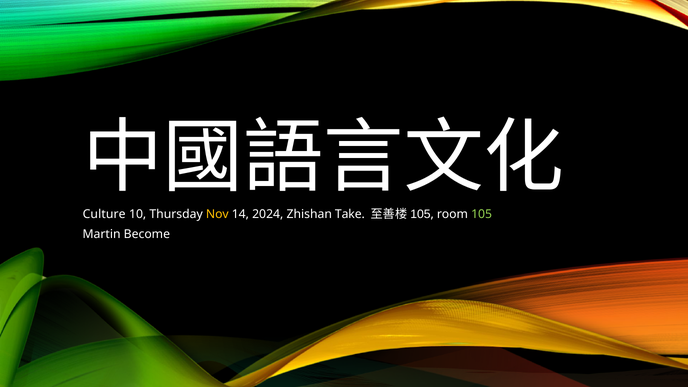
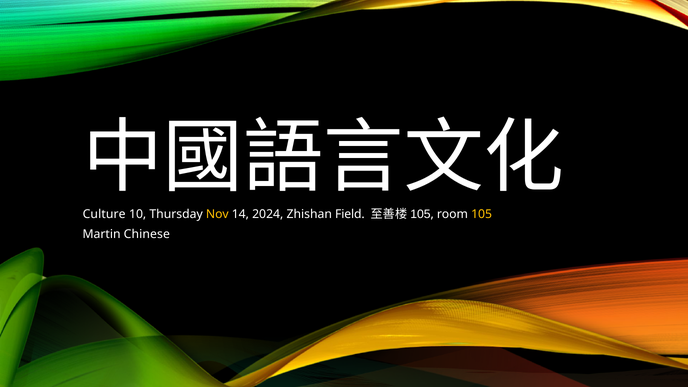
Take: Take -> Field
105 colour: light green -> yellow
Become: Become -> Chinese
